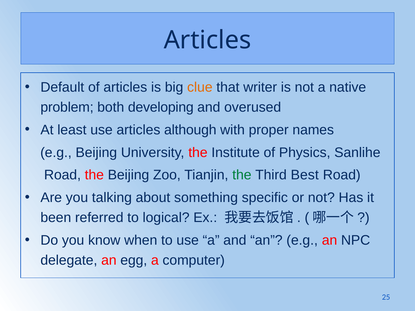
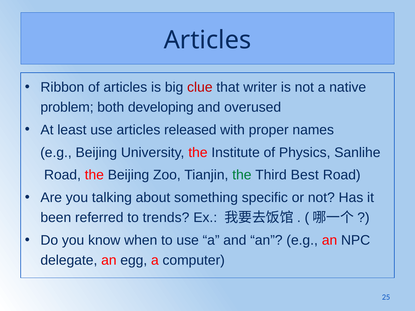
Default: Default -> Ribbon
clue colour: orange -> red
although: although -> released
logical: logical -> trends
